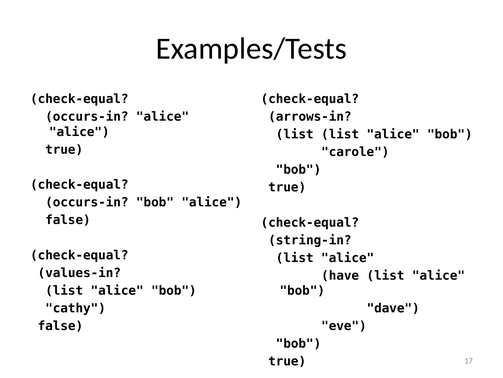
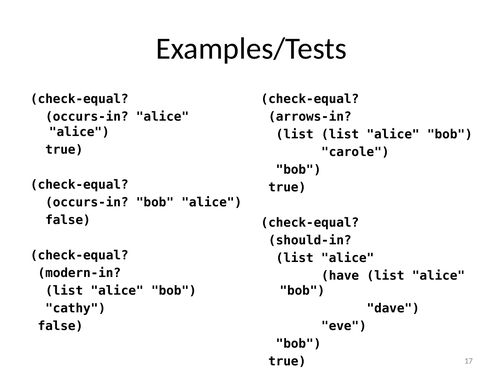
string-in: string-in -> should-in
values-in: values-in -> modern-in
